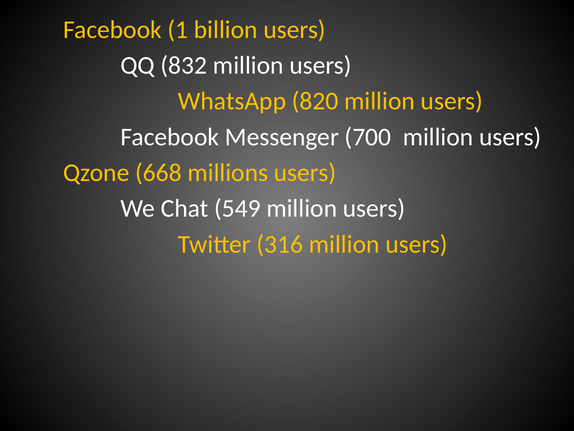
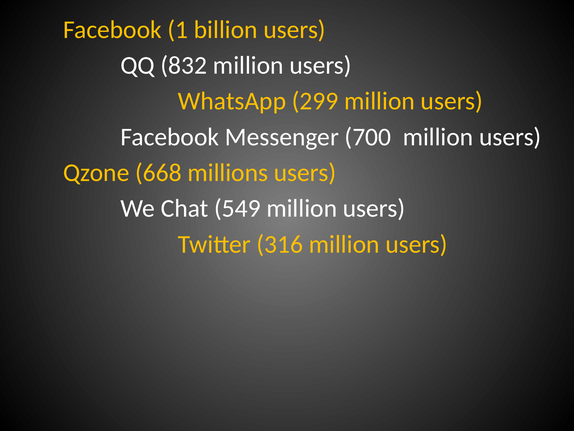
820: 820 -> 299
